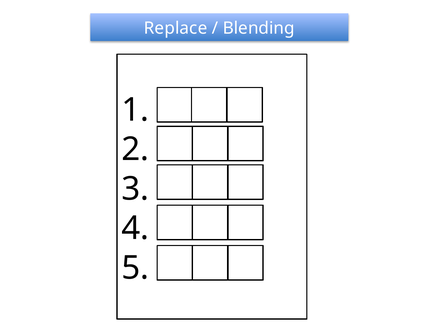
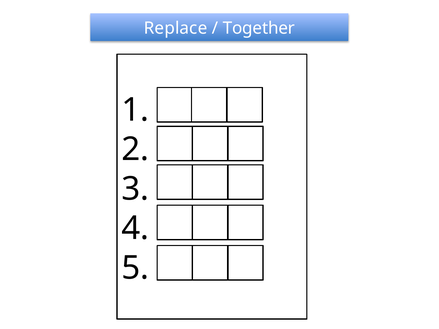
Blending: Blending -> Together
